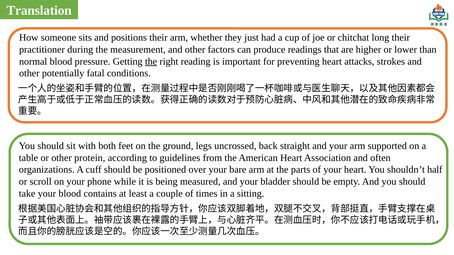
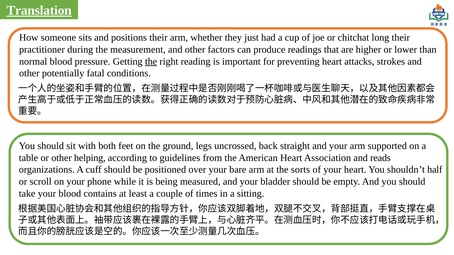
Translation underline: none -> present
protein: protein -> helping
often: often -> reads
parts: parts -> sorts
